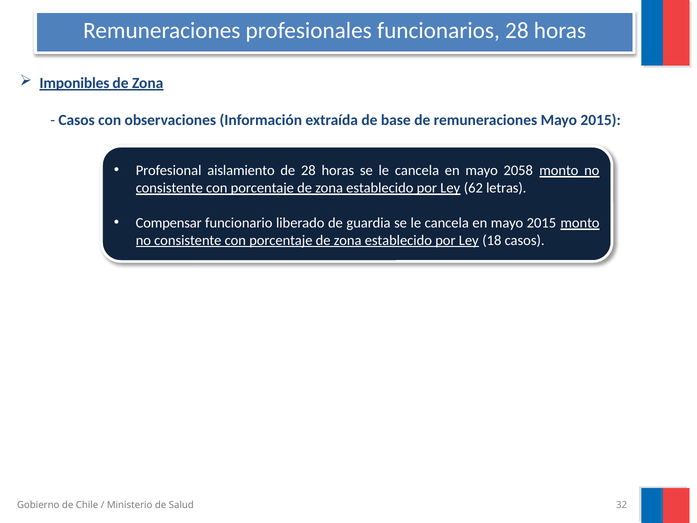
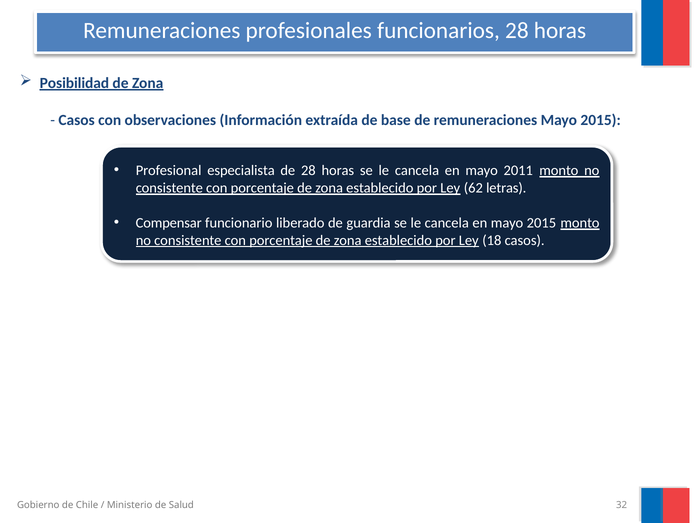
Imponibles: Imponibles -> Posibilidad
aislamiento: aislamiento -> especialista
2058: 2058 -> 2011
